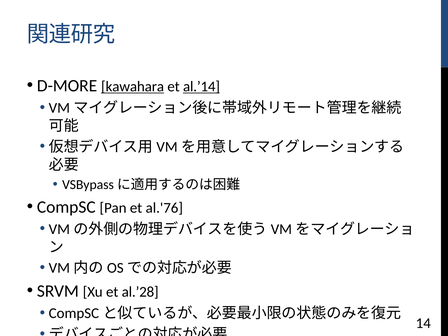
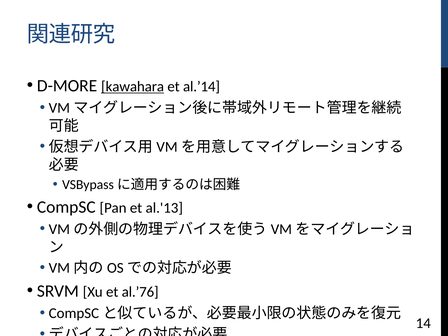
al.’14 underline: present -> none
al.'76: al.'76 -> al.'13
al.’28: al.’28 -> al.’76
